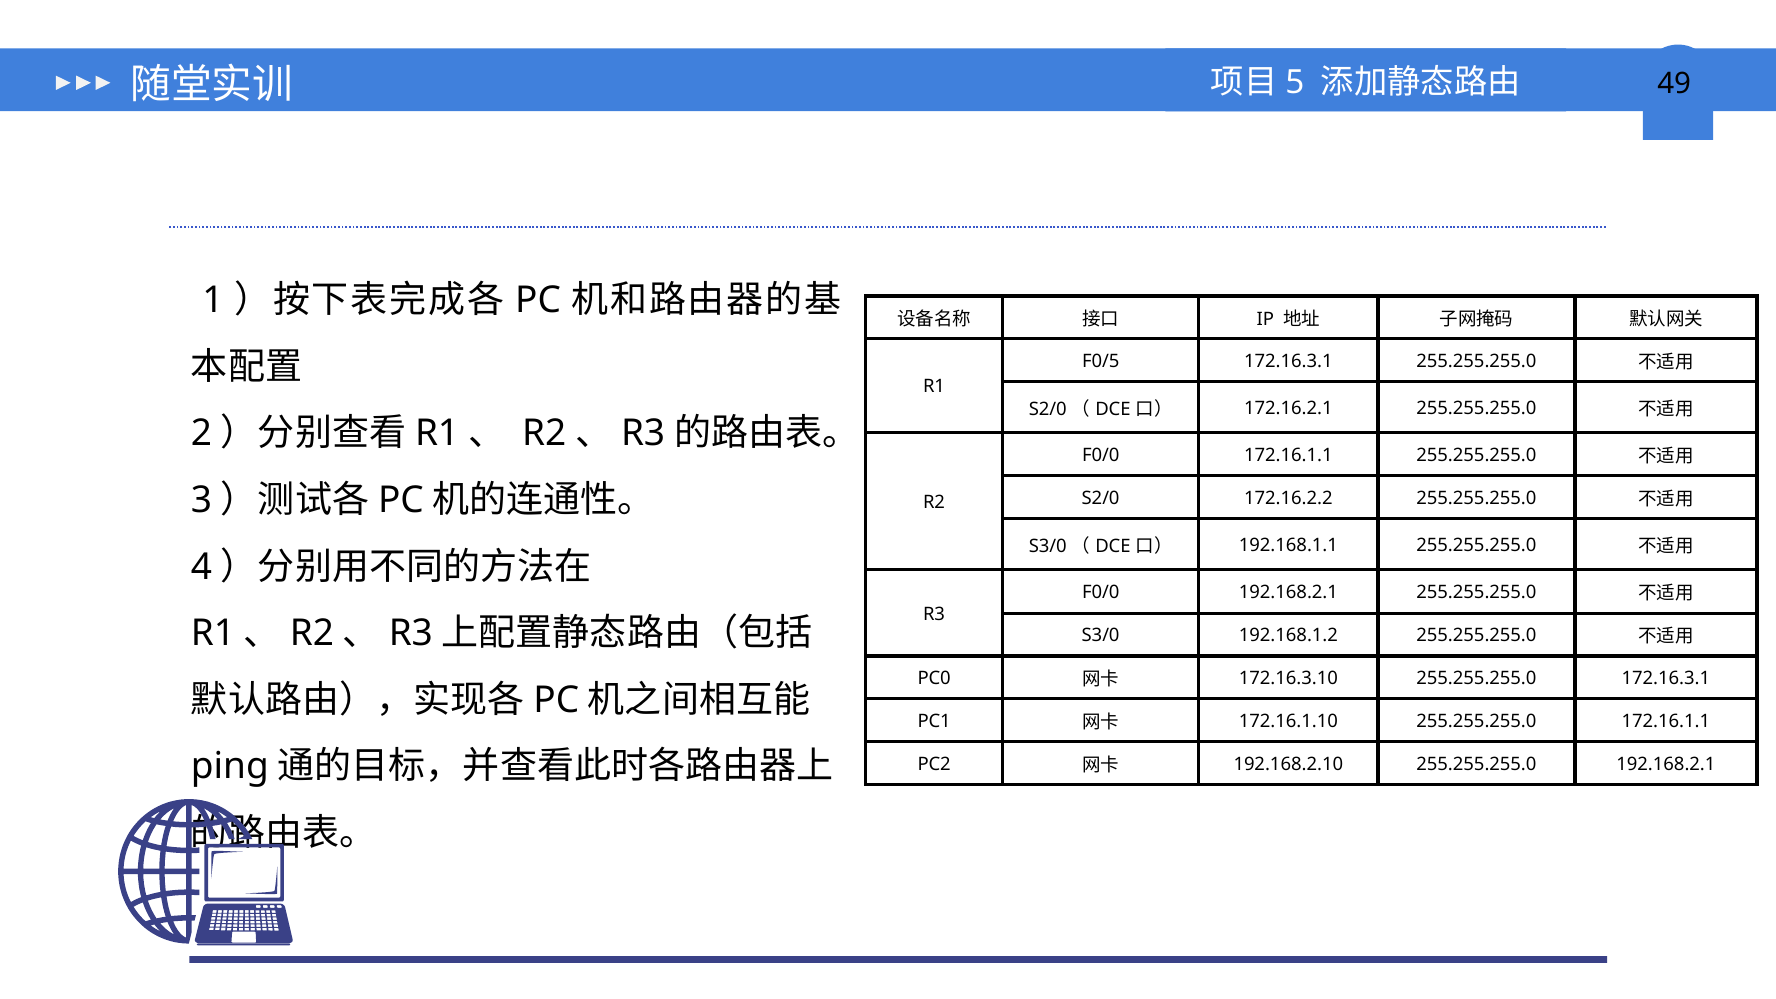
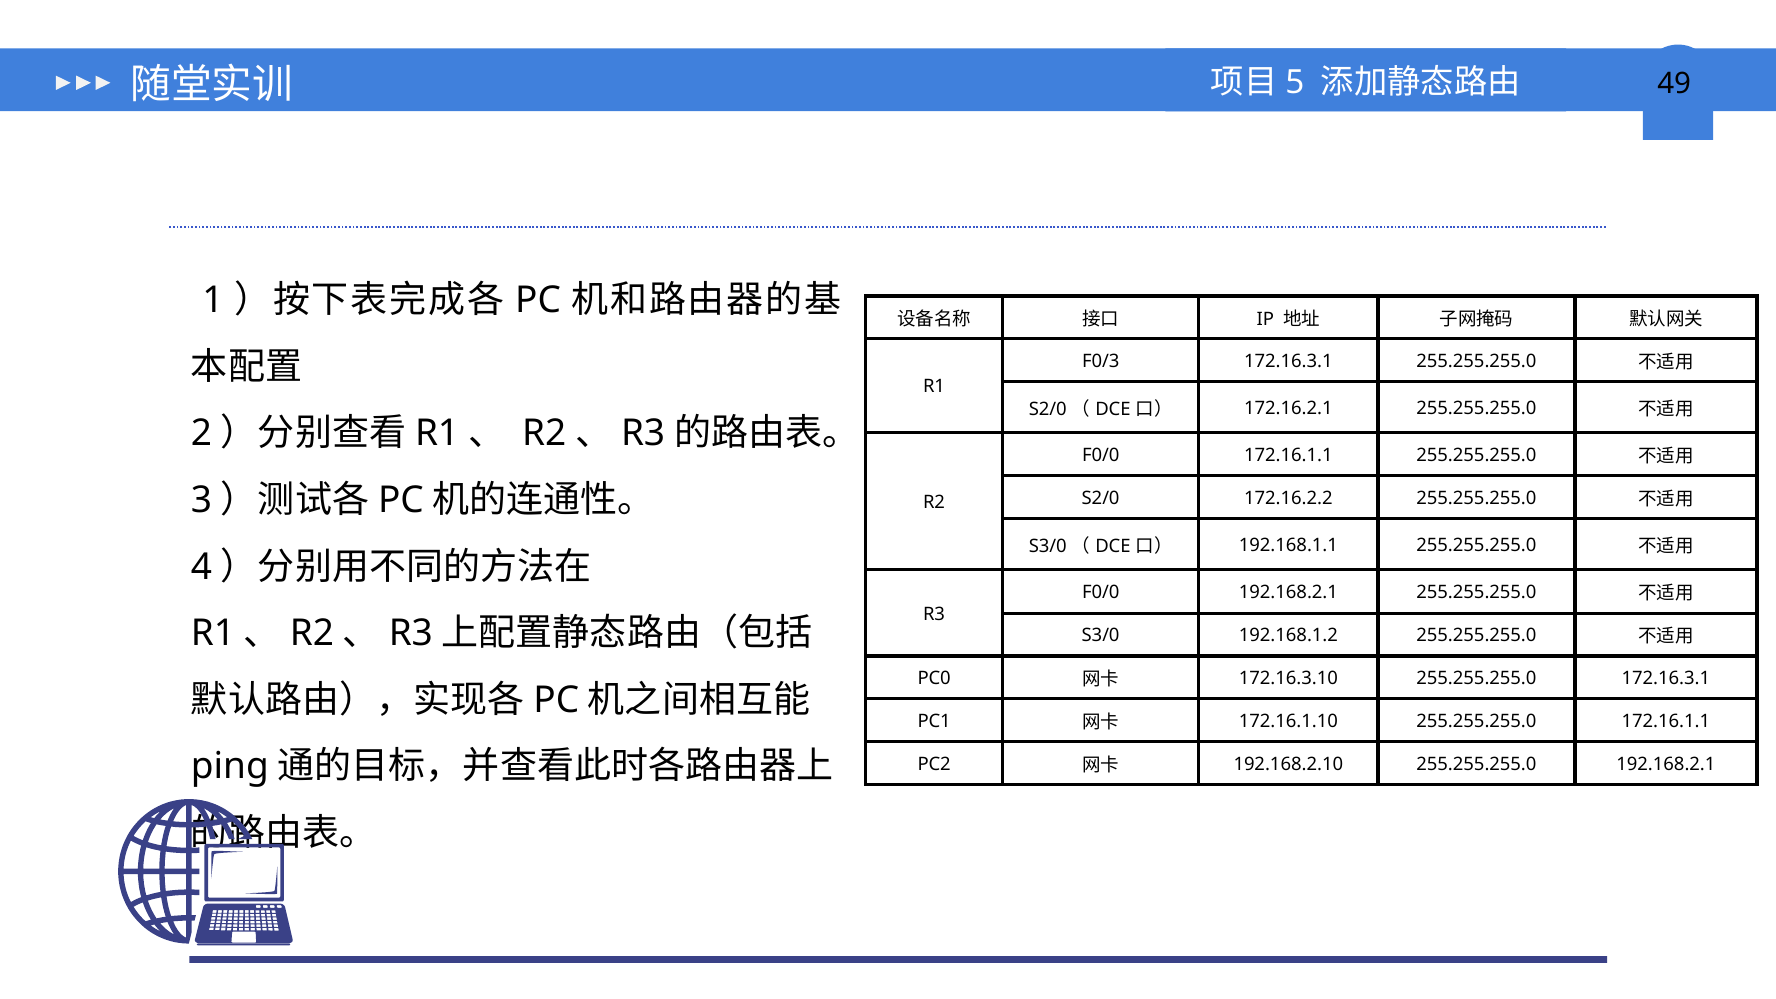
F0/5: F0/5 -> F0/3
